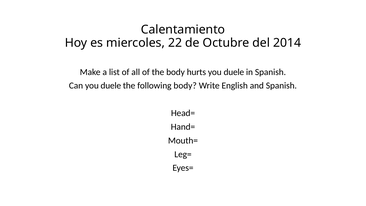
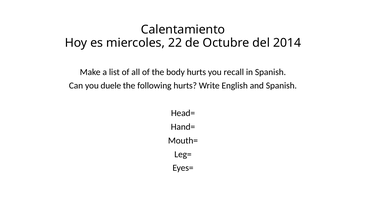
duele at (234, 72): duele -> recall
following body: body -> hurts
